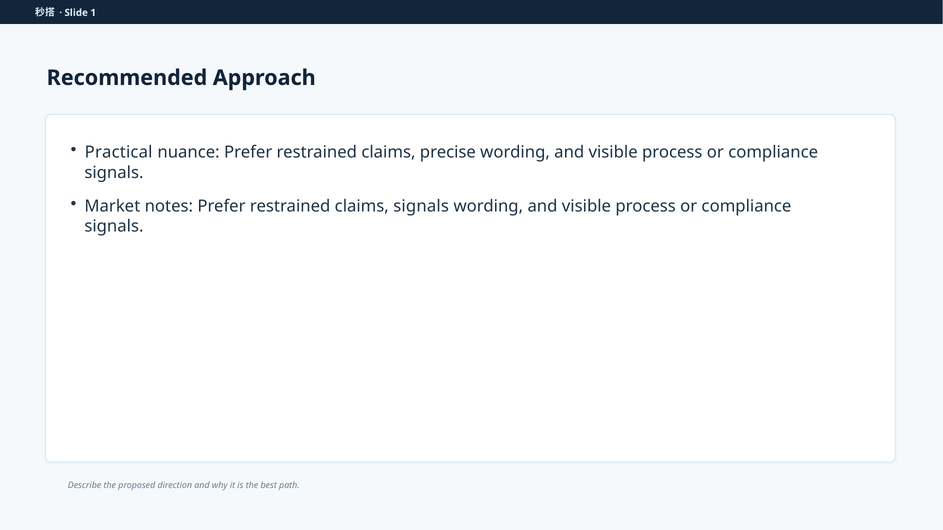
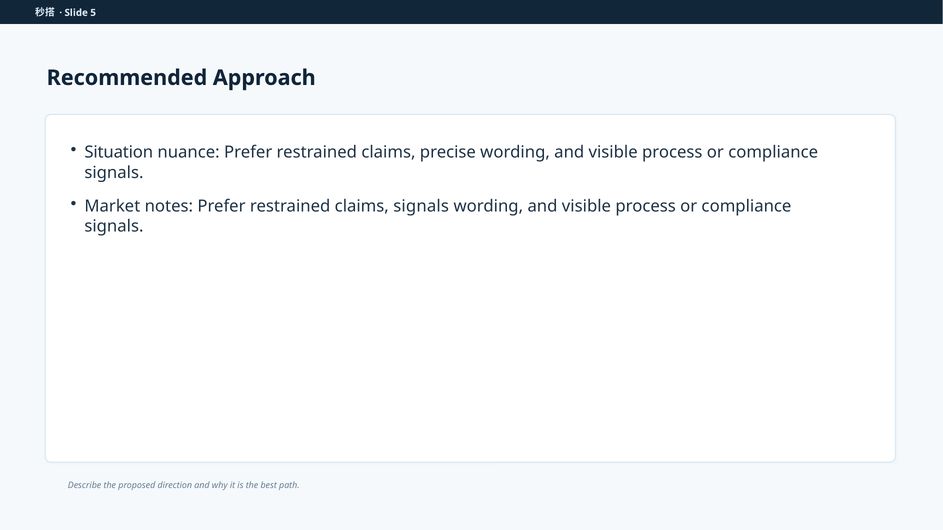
1: 1 -> 5
Practical: Practical -> Situation
